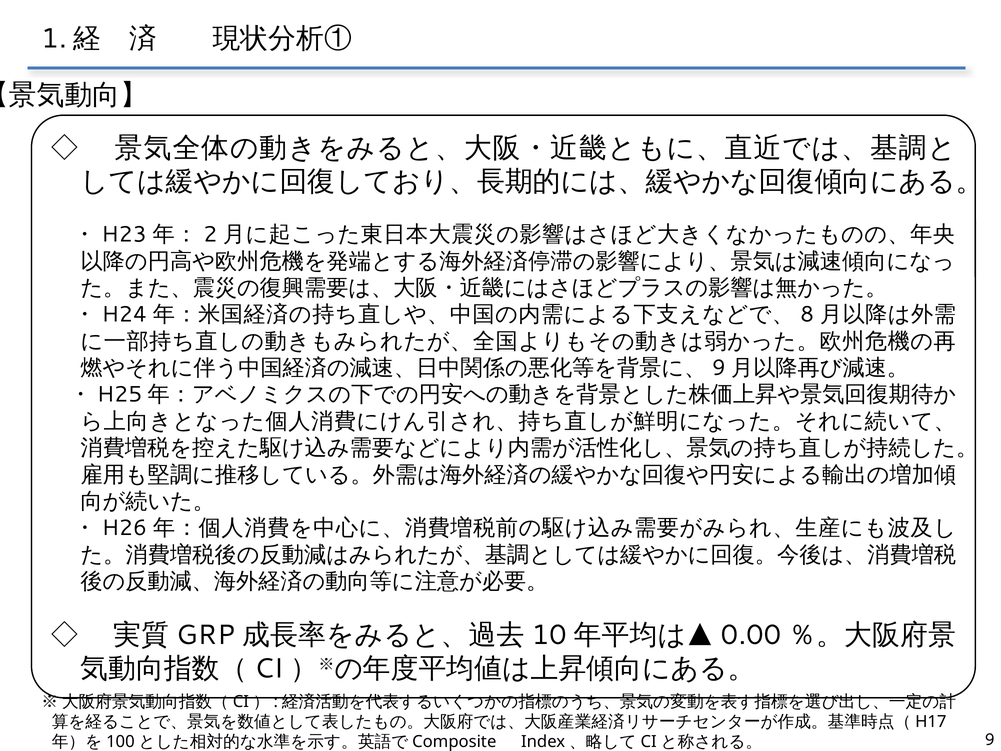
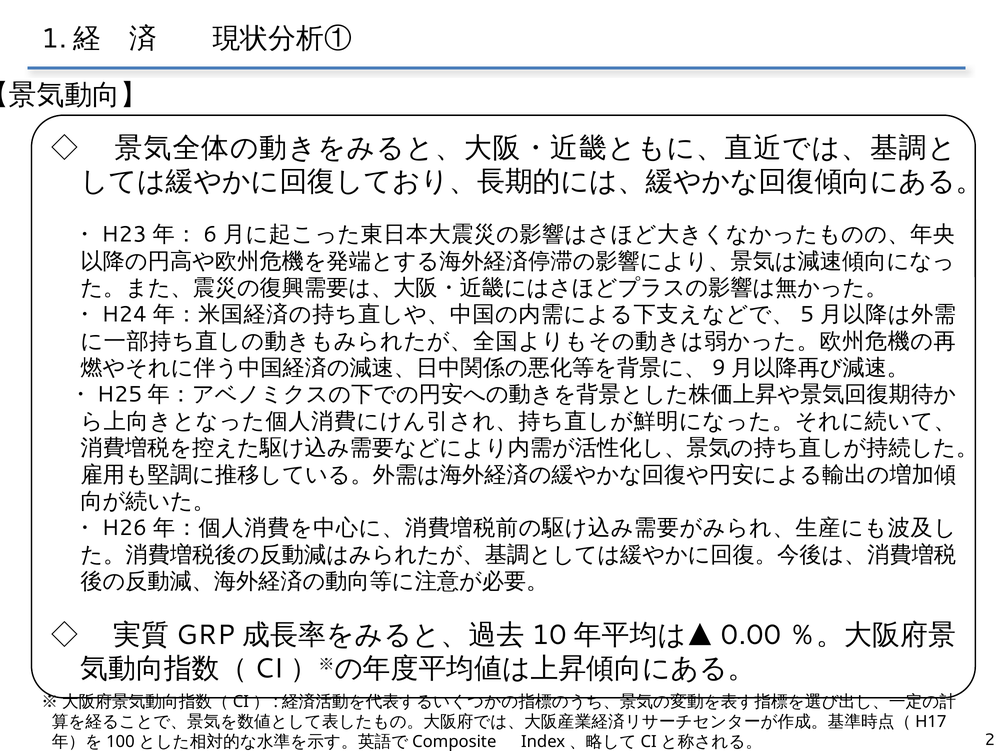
2: 2 -> 6
8: 8 -> 5
9: 9 -> 2
